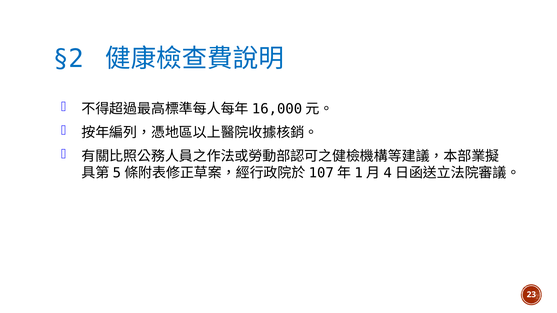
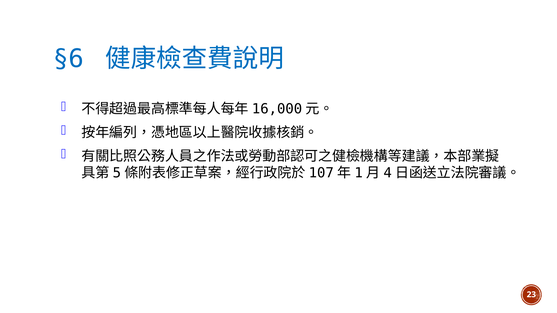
§2: §2 -> §6
